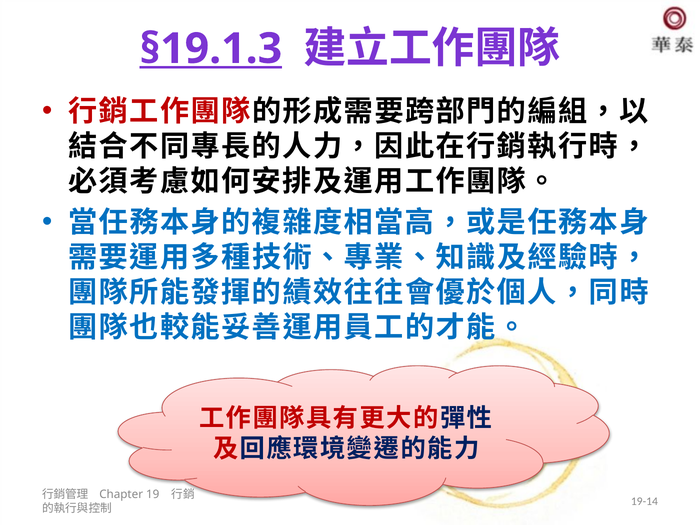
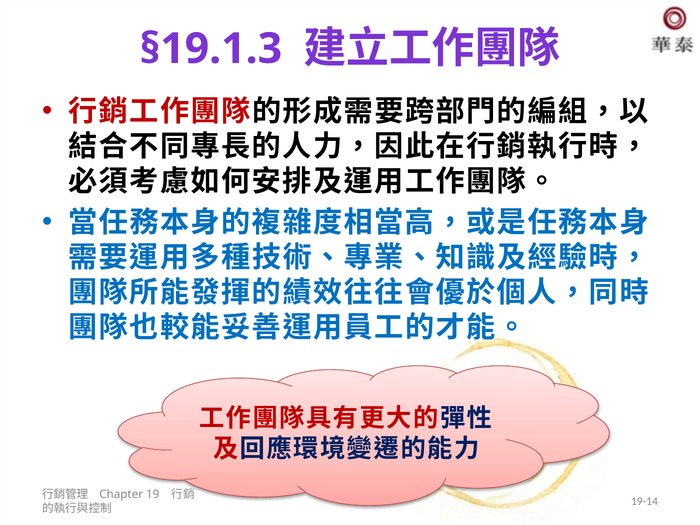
§19.1.3 underline: present -> none
